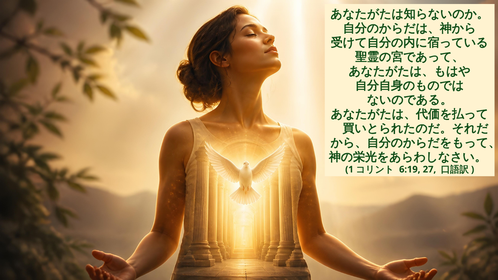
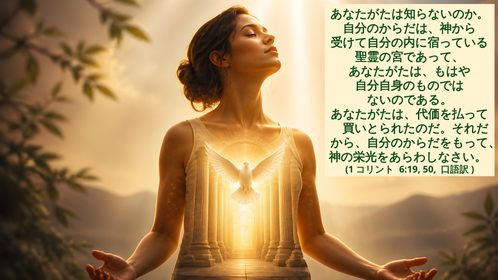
27: 27 -> 50
